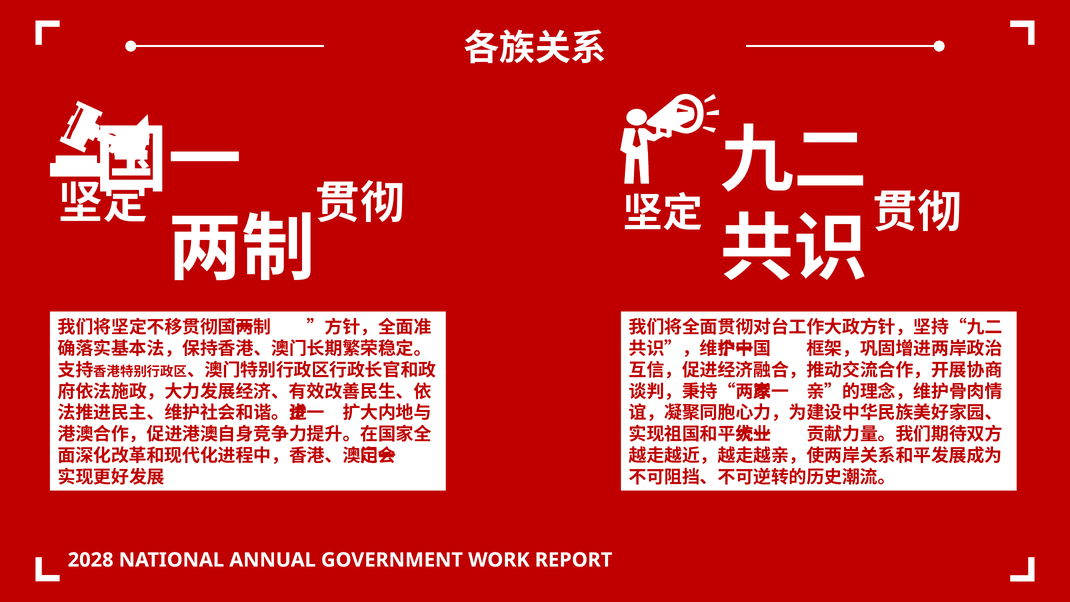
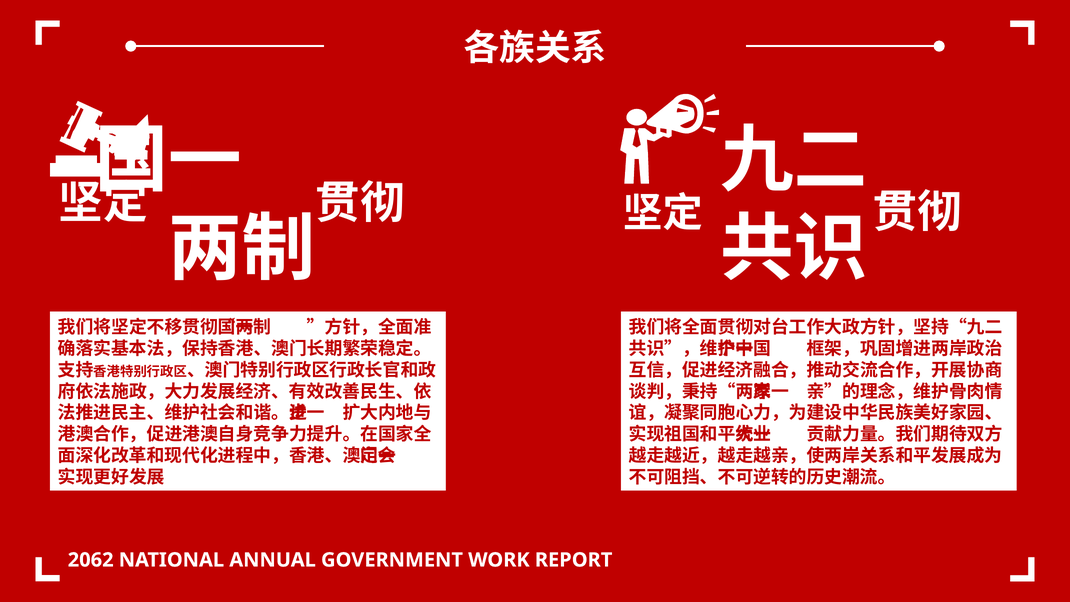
2028: 2028 -> 2062
